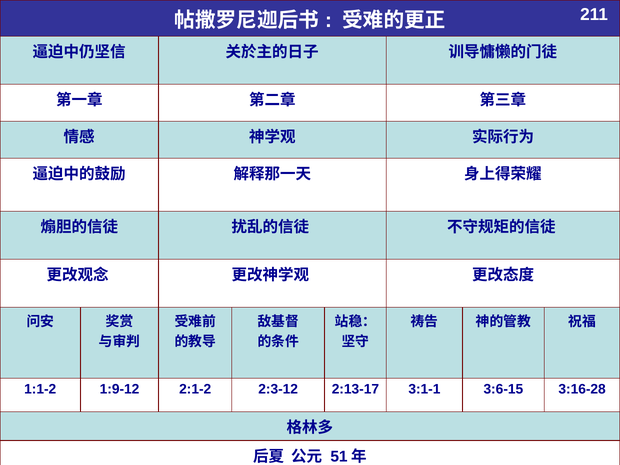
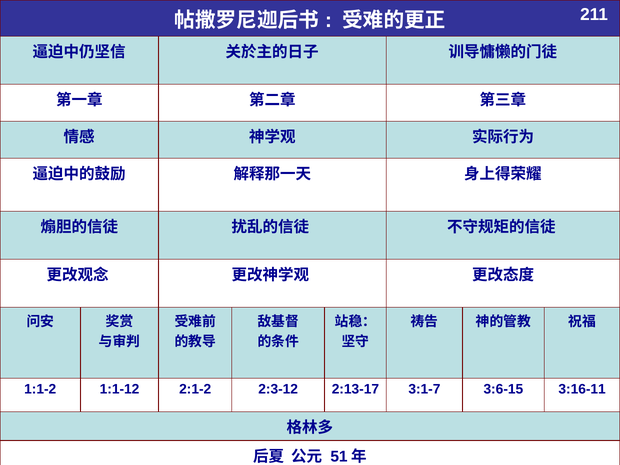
1:9-12: 1:9-12 -> 1:1-12
3:1-1: 3:1-1 -> 3:1-7
3:16-28: 3:16-28 -> 3:16-11
